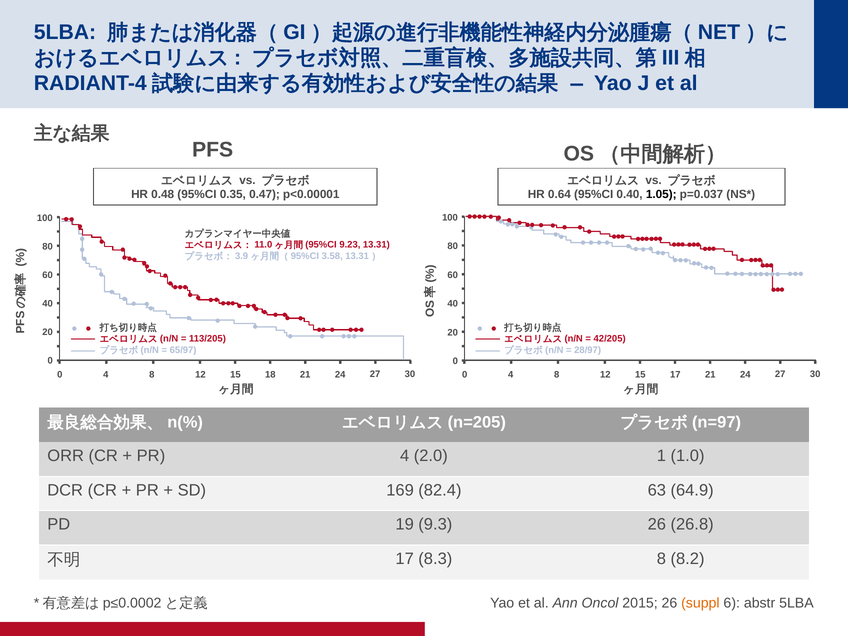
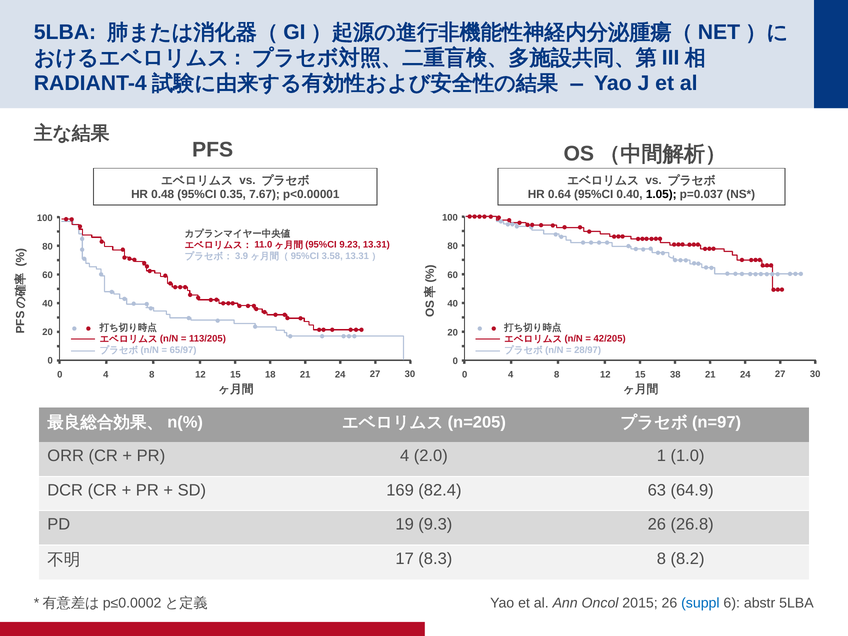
0.47: 0.47 -> 7.67
15 17: 17 -> 38
suppl colour: orange -> blue
